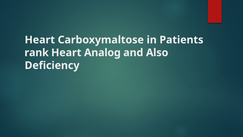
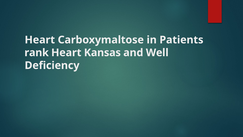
Analog: Analog -> Kansas
Also: Also -> Well
